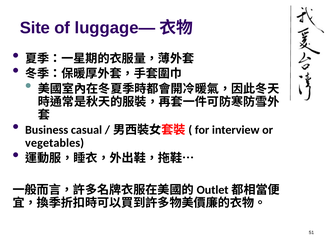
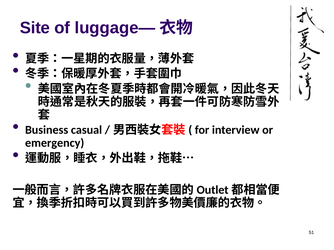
vegetables: vegetables -> emergency
